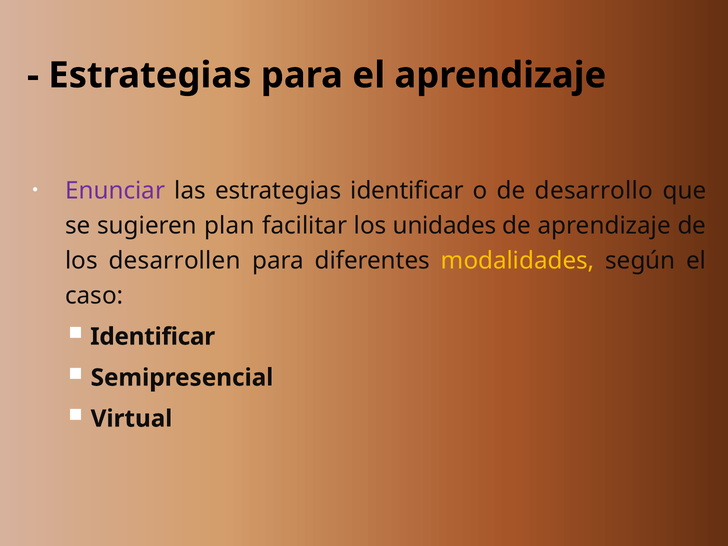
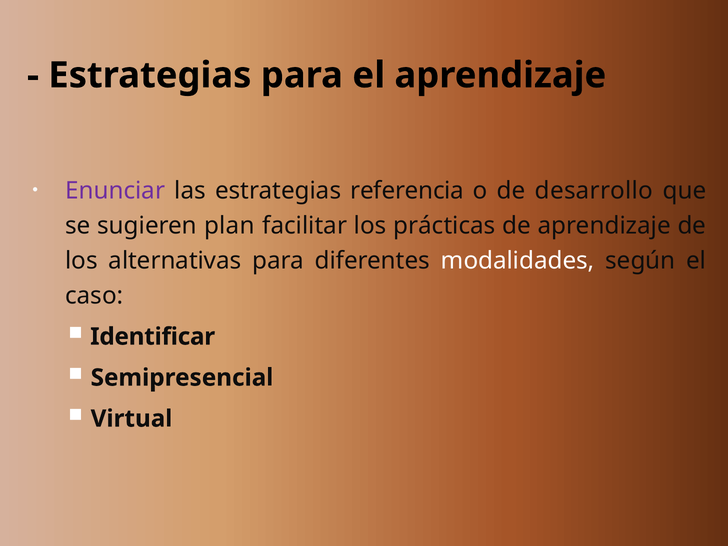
estrategias identificar: identificar -> referencia
unidades: unidades -> prácticas
desarrollen: desarrollen -> alternativas
modalidades colour: yellow -> white
